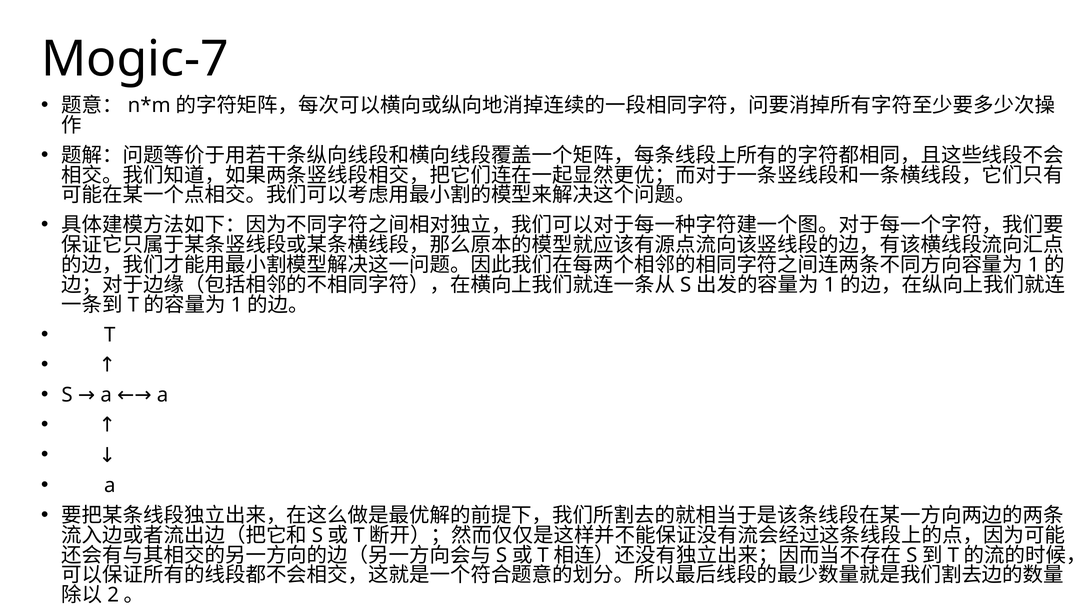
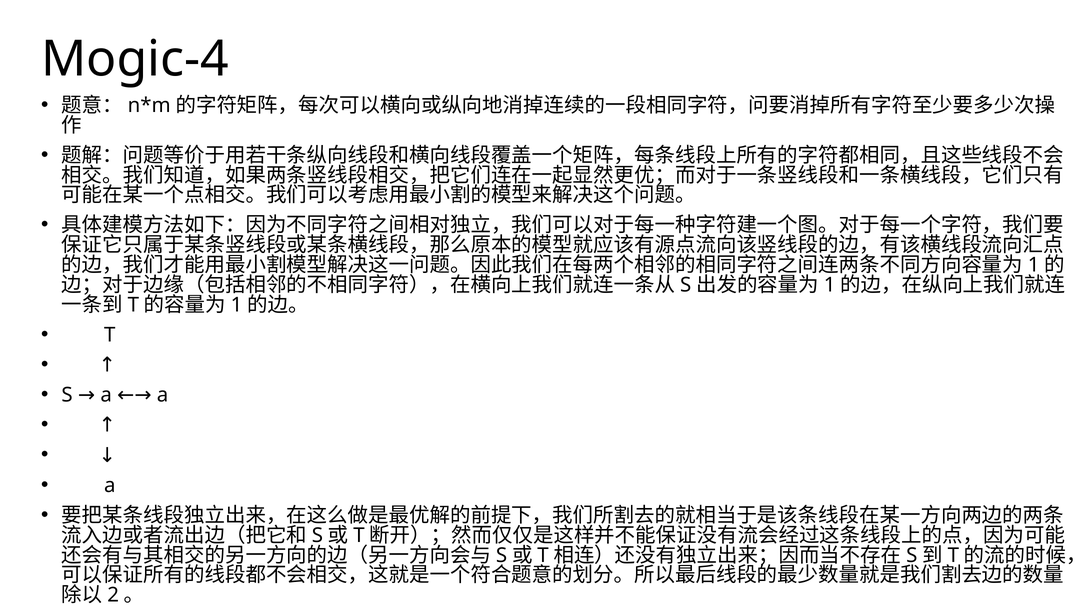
Mogic-7: Mogic-7 -> Mogic-4
